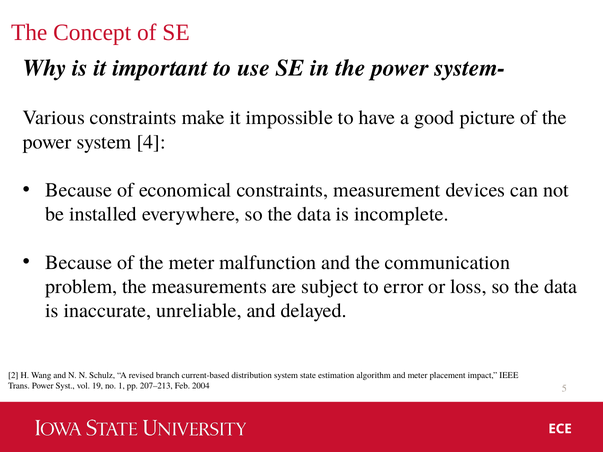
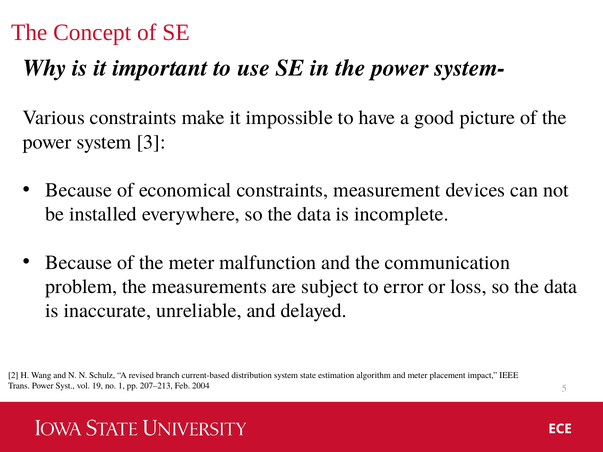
4: 4 -> 3
